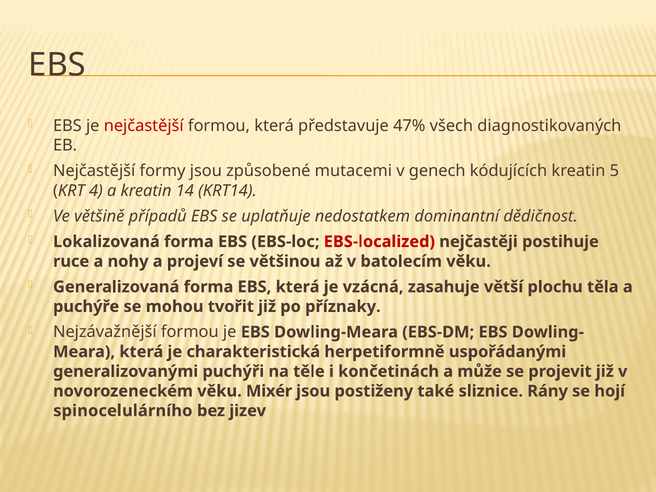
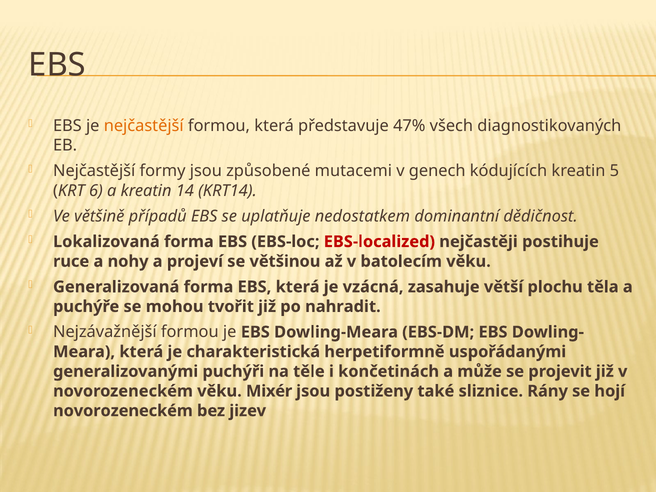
nejčastější at (144, 126) colour: red -> orange
4: 4 -> 6
příznaky: příznaky -> nahradit
spinocelulárního at (123, 411): spinocelulárního -> novorozeneckém
